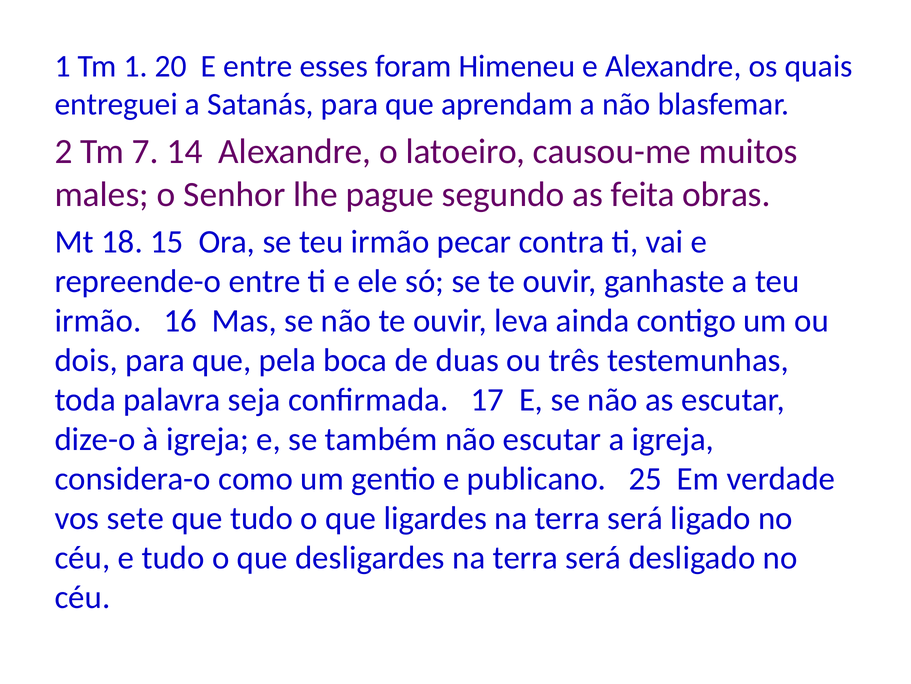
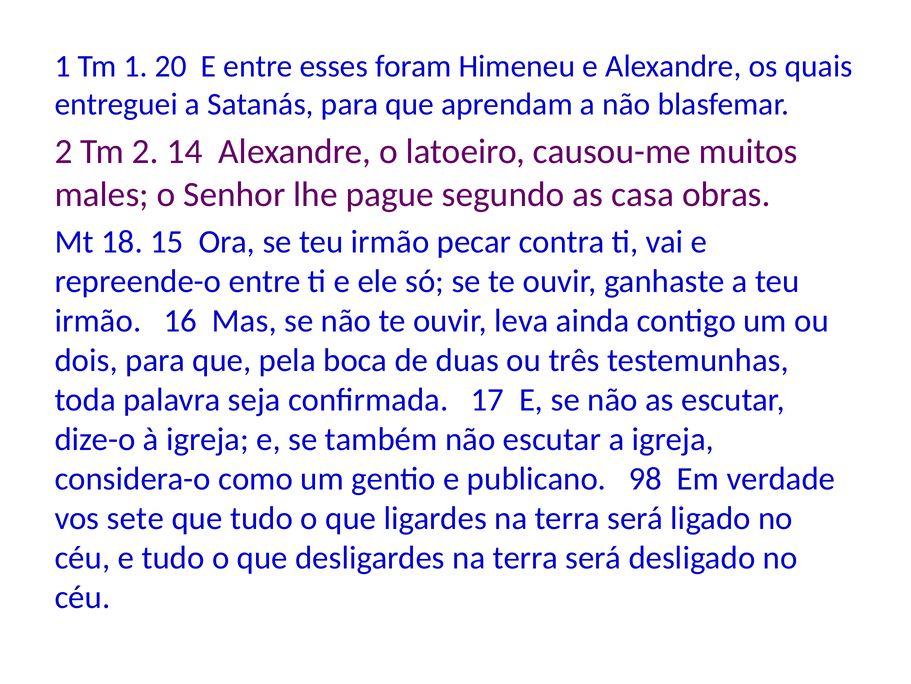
Tm 7: 7 -> 2
feita: feita -> casa
25: 25 -> 98
